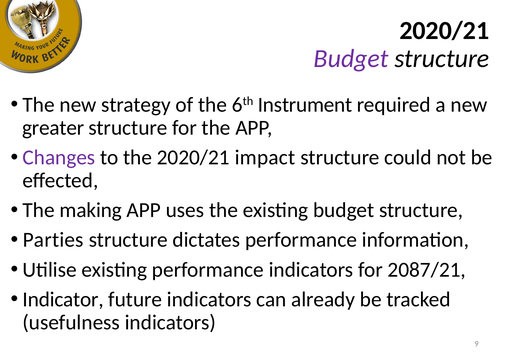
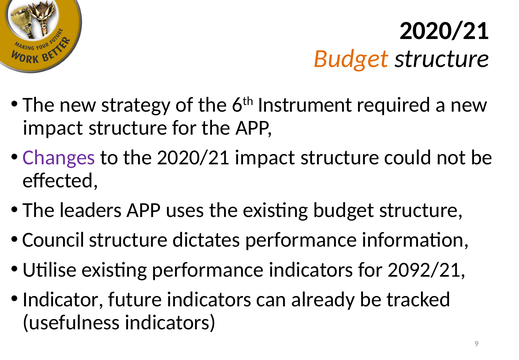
Budget at (351, 59) colour: purple -> orange
greater at (53, 127): greater -> impact
making: making -> leaders
Parties: Parties -> Council
2087/21: 2087/21 -> 2092/21
